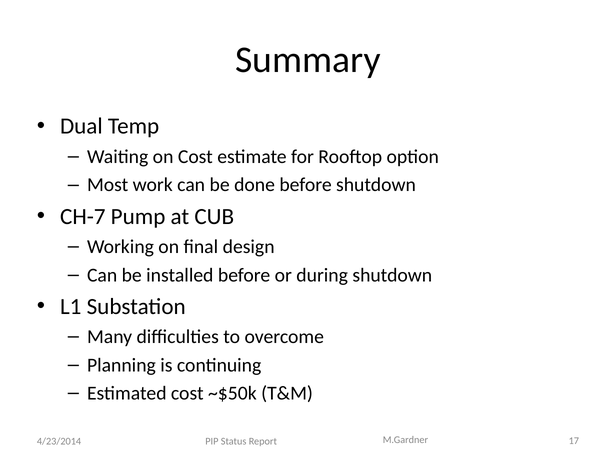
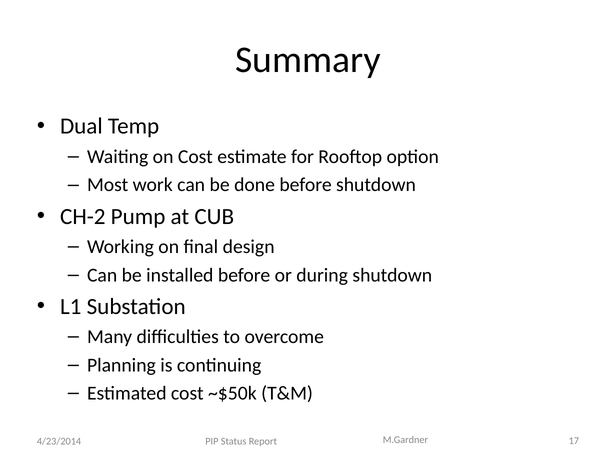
CH-7: CH-7 -> CH-2
